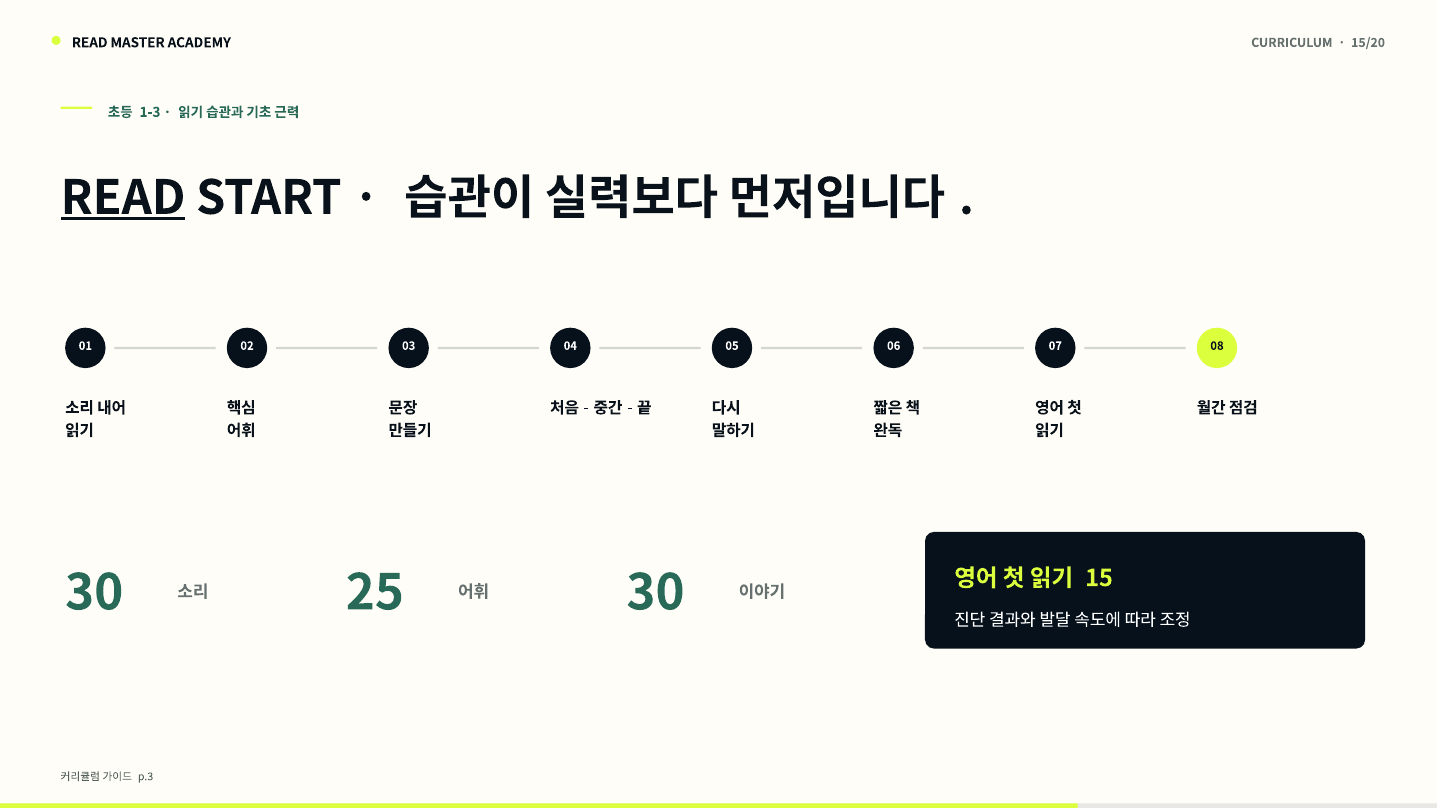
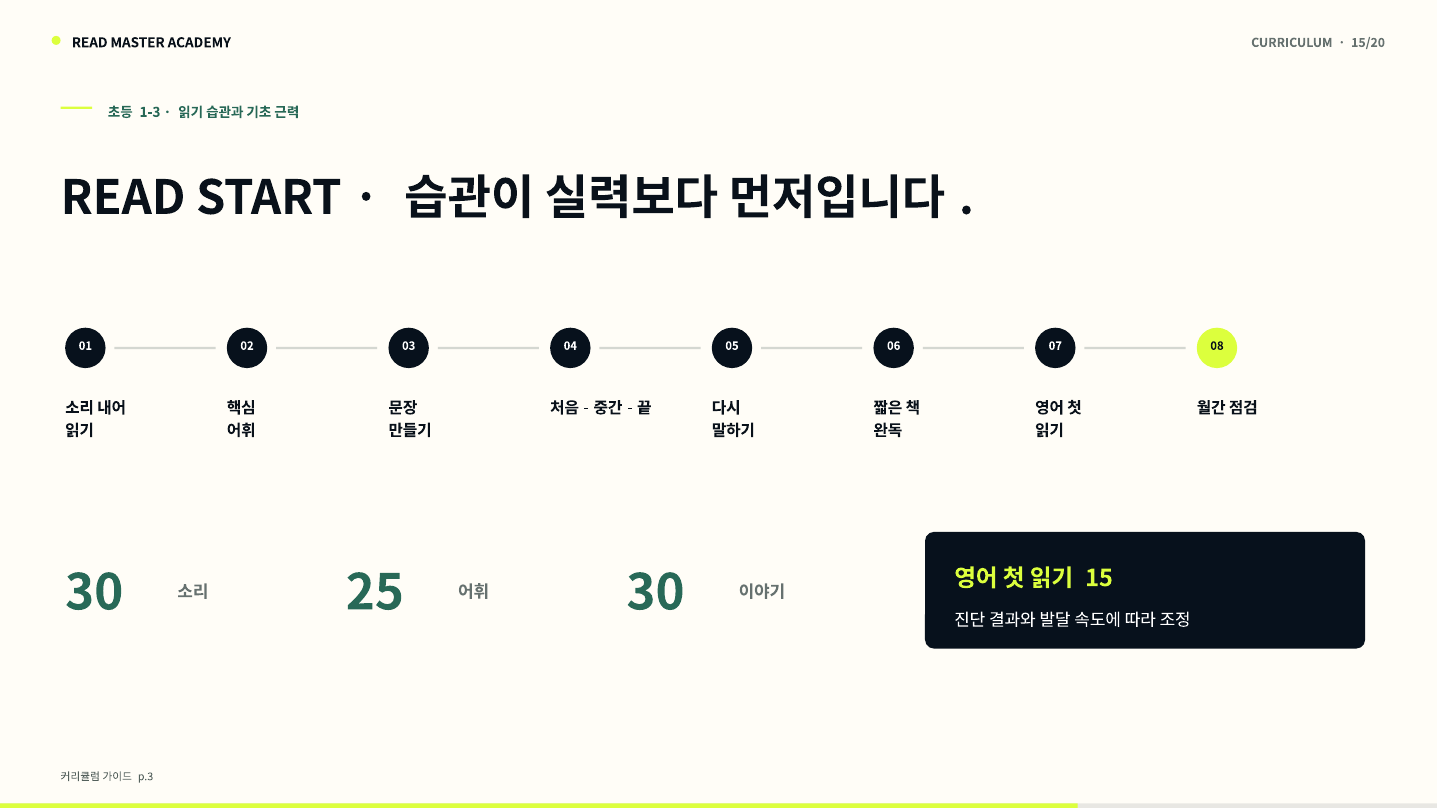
READ at (123, 198) underline: present -> none
